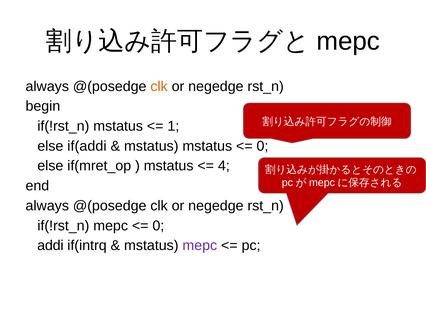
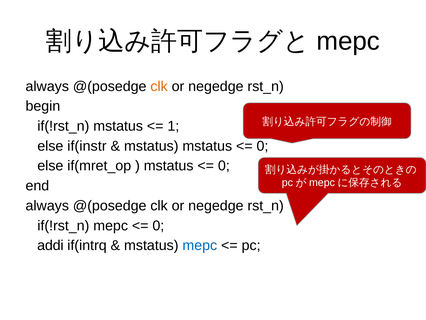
if(addi: if(addi -> if(instr
4 at (224, 166): 4 -> 0
mepc at (200, 245) colour: purple -> blue
